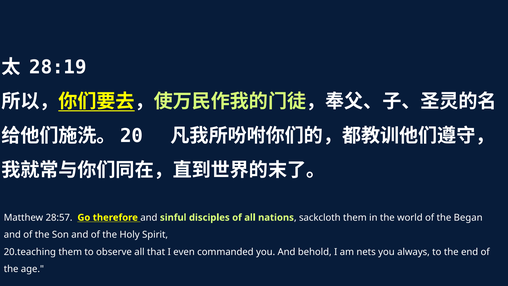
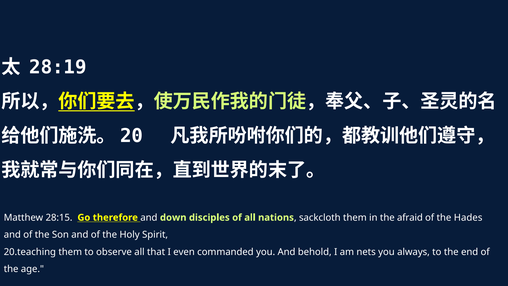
28:57: 28:57 -> 28:15
sinful: sinful -> down
world: world -> afraid
Began: Began -> Hades
